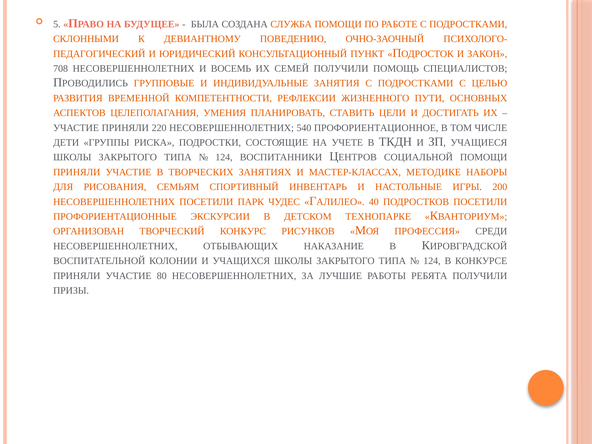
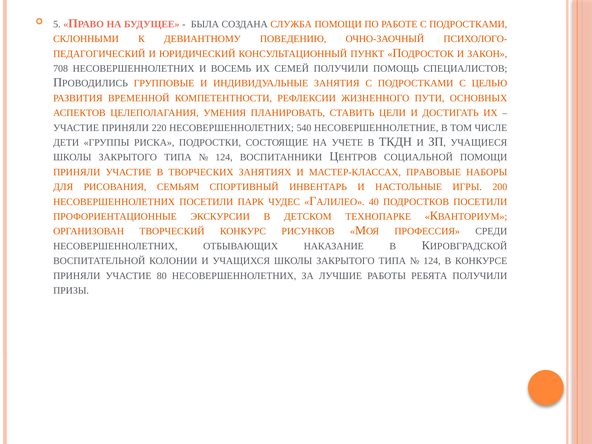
ПРОФОРИЕНТАЦИОННОЕ: ПРОФОРИЕНТАЦИОННОЕ -> НЕСОВЕРШЕННОЛЕТНИЕ
МЕТОДИКЕ: МЕТОДИКЕ -> ПРАВОВЫЕ
